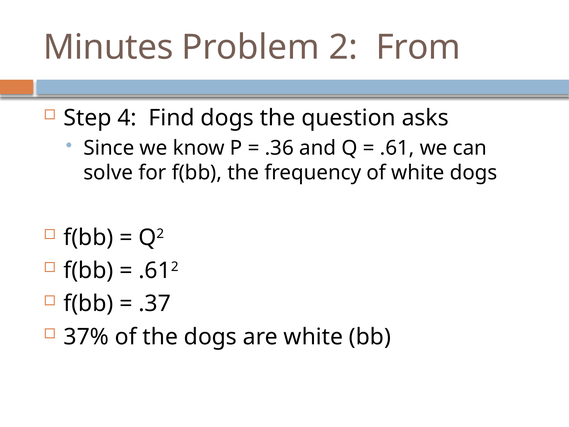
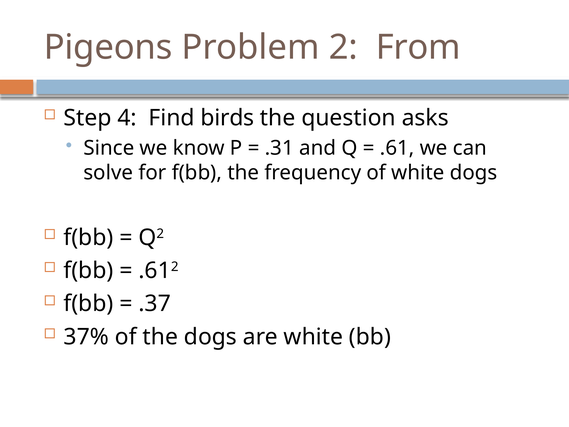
Minutes: Minutes -> Pigeons
Find dogs: dogs -> birds
.36: .36 -> .31
